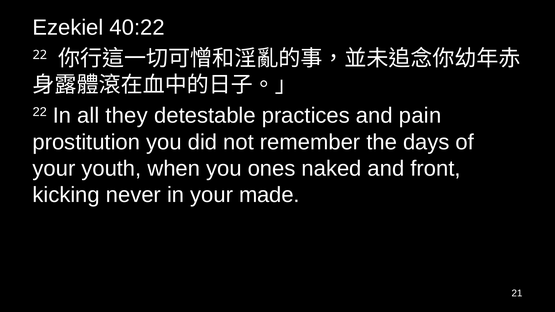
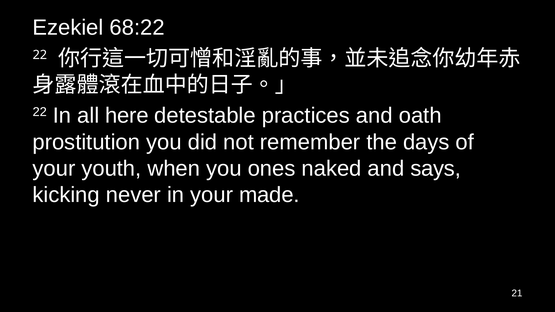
40:22: 40:22 -> 68:22
they: they -> here
pain: pain -> oath
front: front -> says
